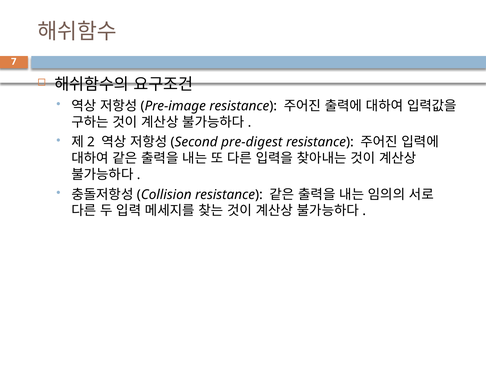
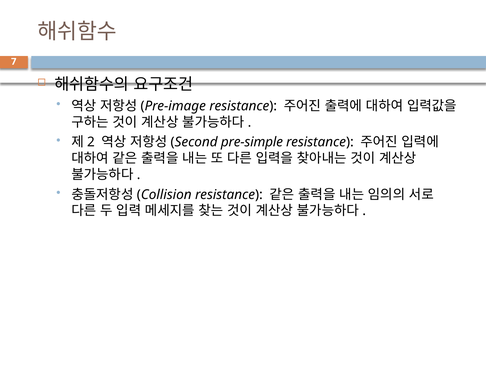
pre-digest: pre-digest -> pre-simple
